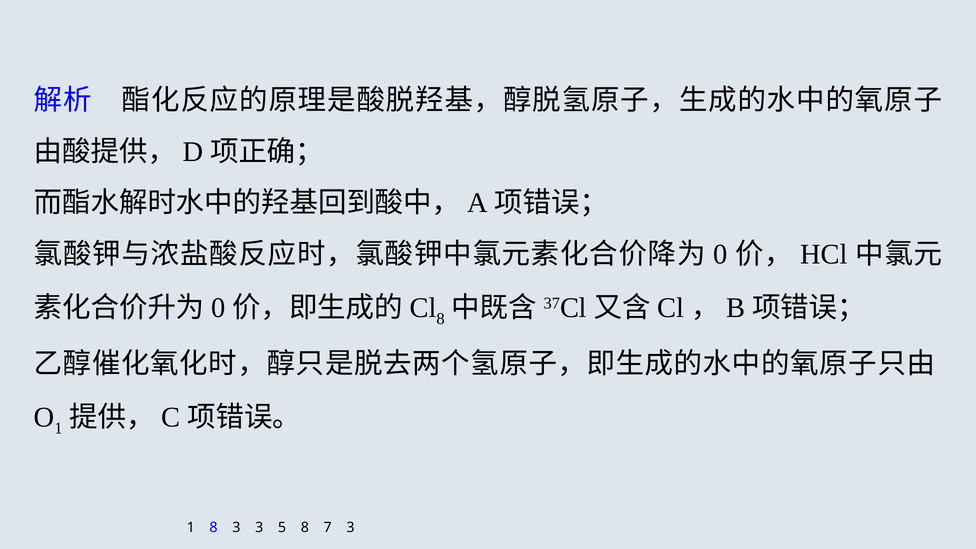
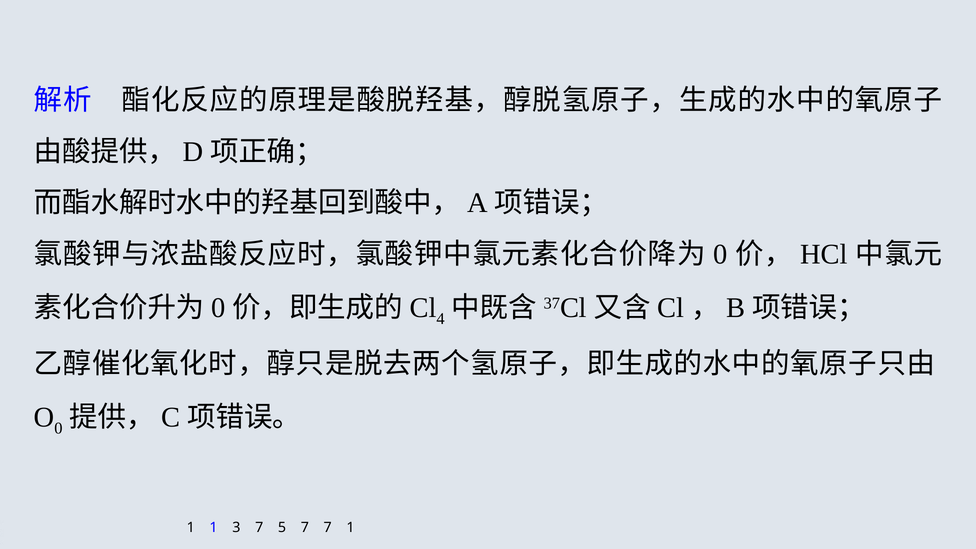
8 at (441, 319): 8 -> 4
1 at (58, 429): 1 -> 0
1 8: 8 -> 1
3 3: 3 -> 7
5 8: 8 -> 7
7 3: 3 -> 1
